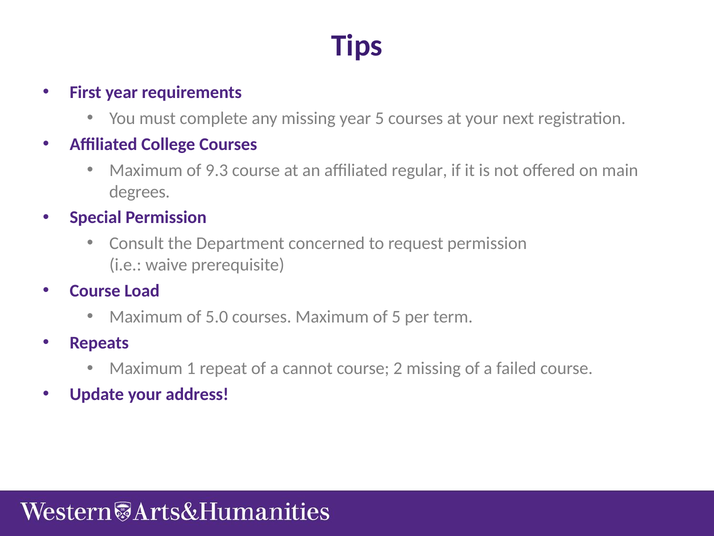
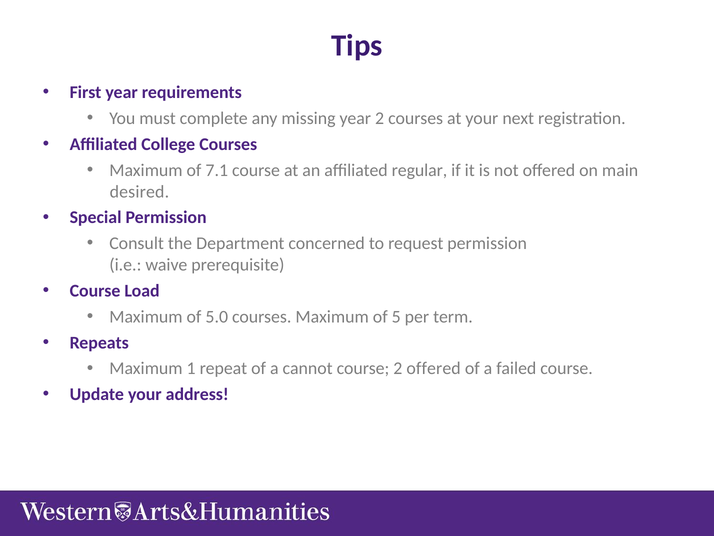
year 5: 5 -> 2
9.3: 9.3 -> 7.1
degrees: degrees -> desired
2 missing: missing -> offered
